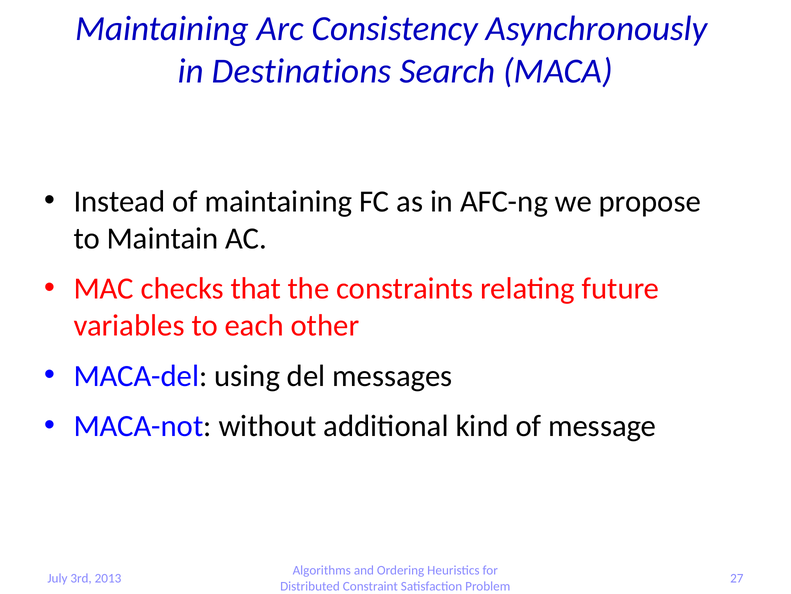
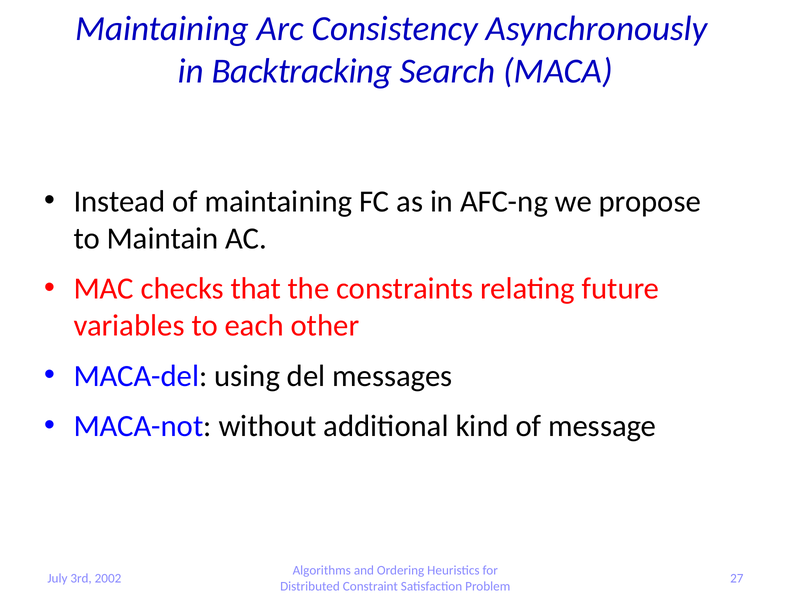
Destinations: Destinations -> Backtracking
2013: 2013 -> 2002
